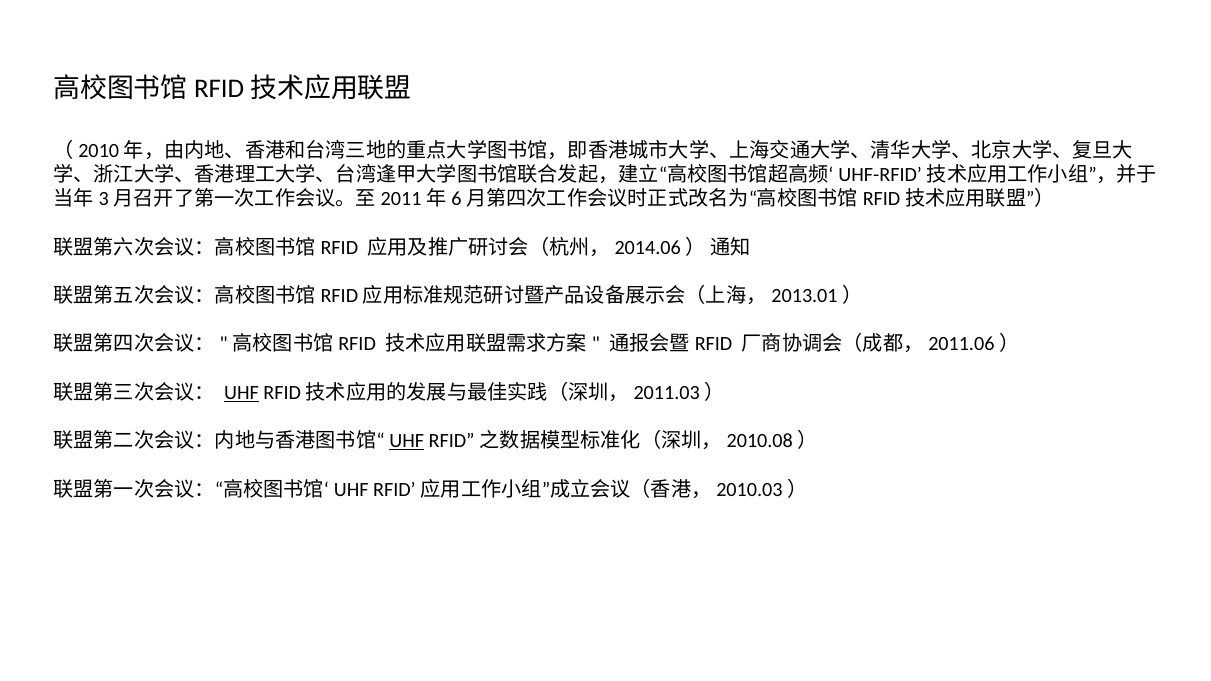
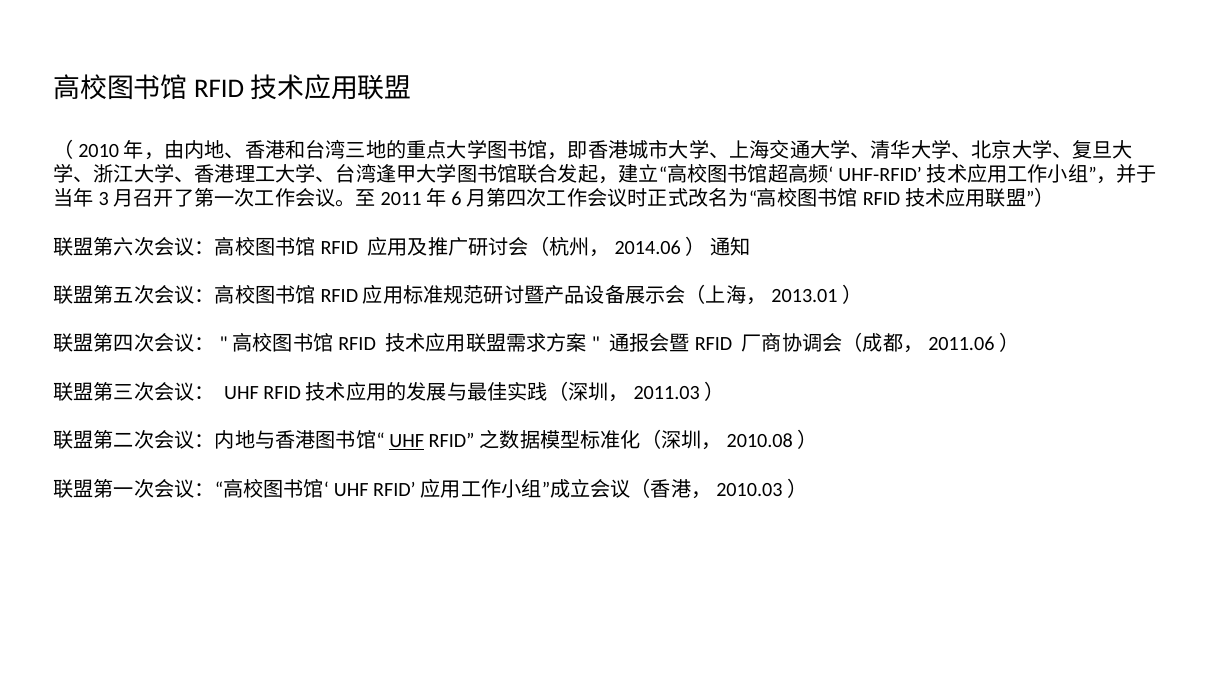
UHF at (241, 393) underline: present -> none
